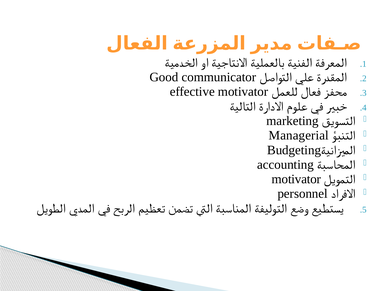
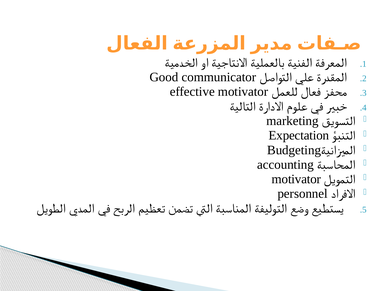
Managerial: Managerial -> Expectation
